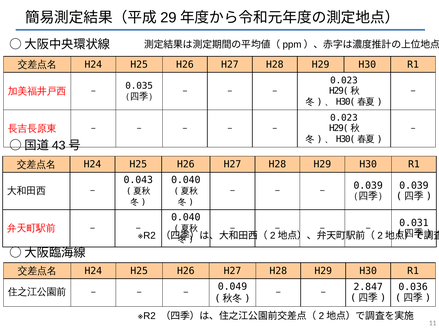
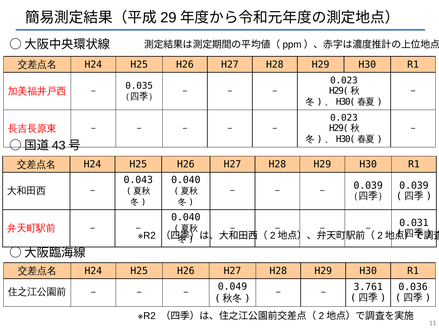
2.847: 2.847 -> 3.761
